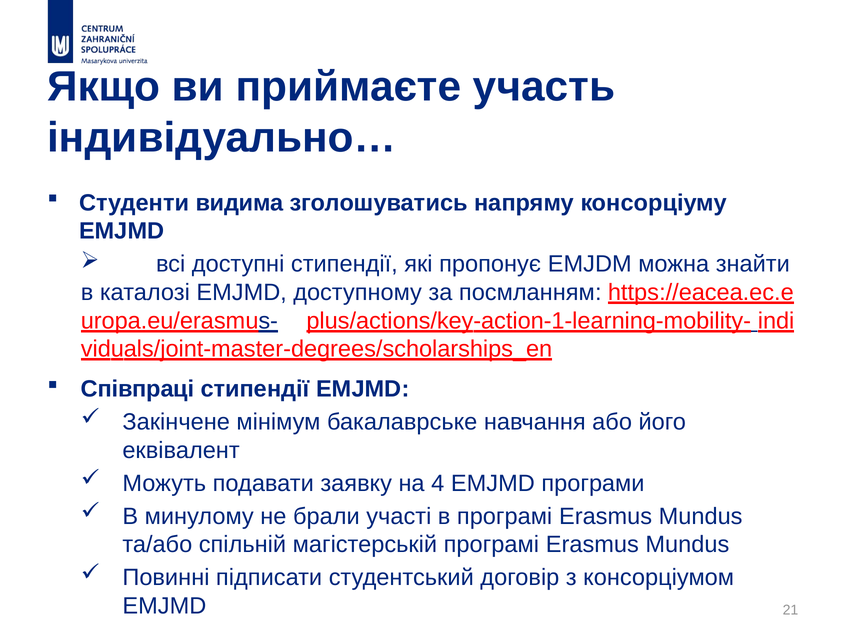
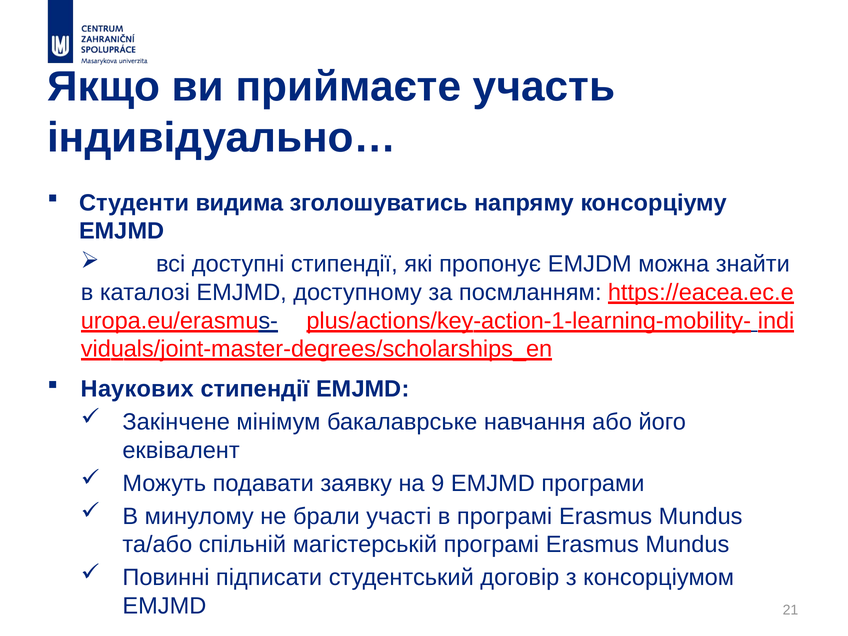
Співпраці: Співпраці -> Наукових
4: 4 -> 9
